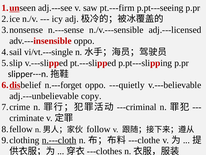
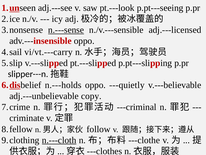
pt.---firm: pt.---firm -> pt.---look
n.---sense underline: none -> present
vi/vt.---single: vi/vt.---single -> vi/vt.---carry
n.---forget: n.---forget -> n.---holds
